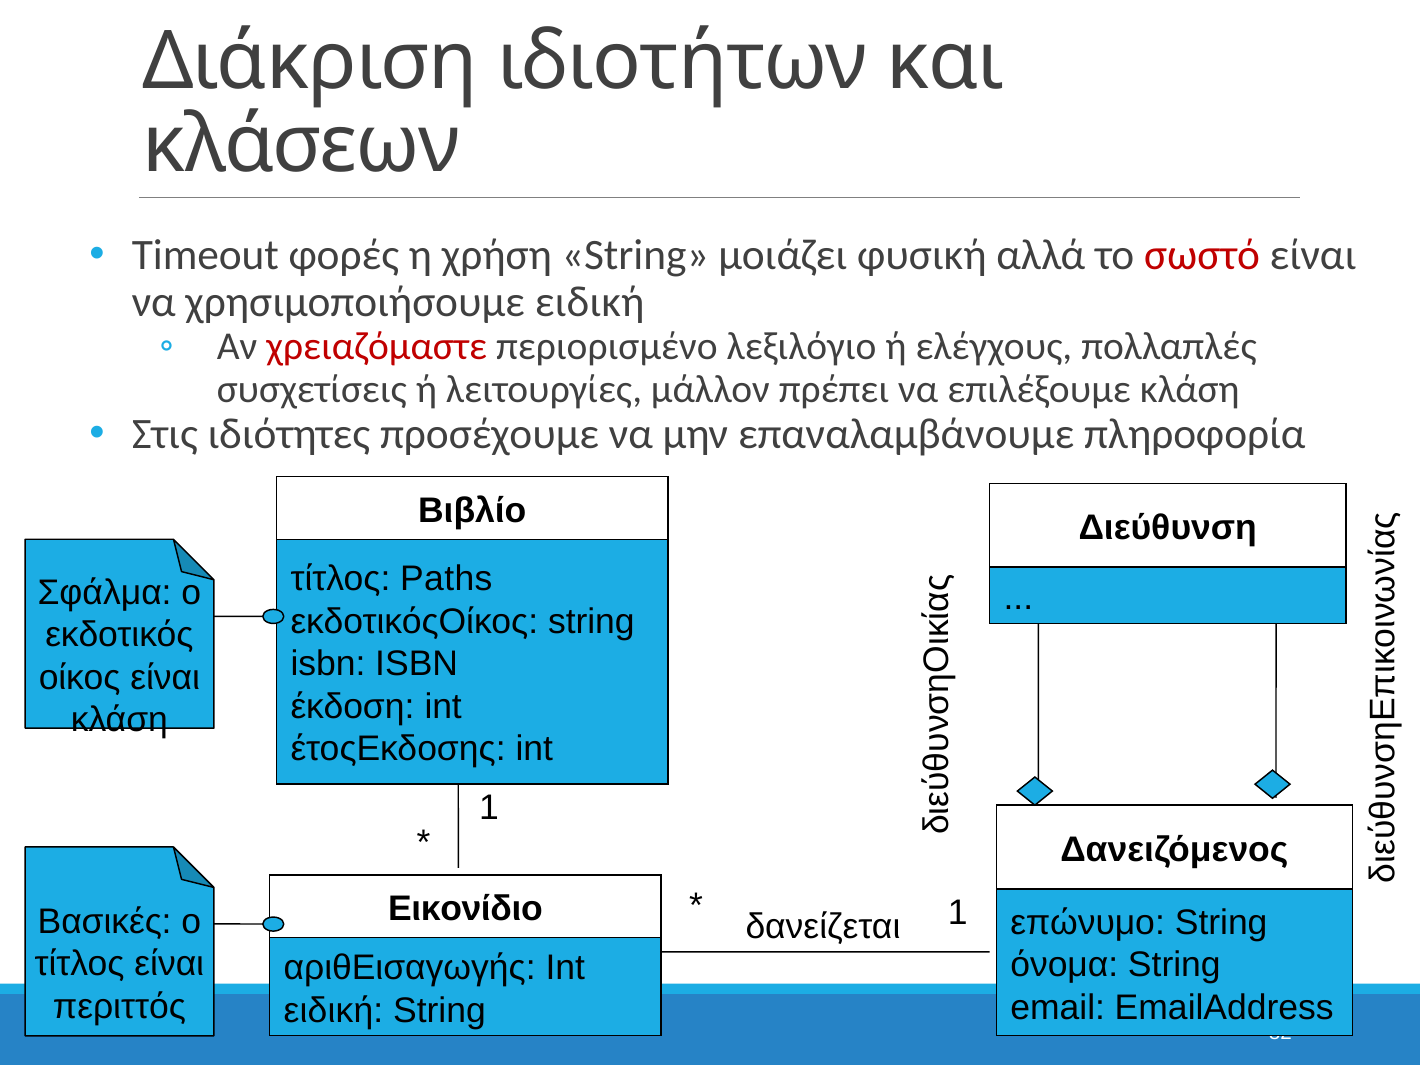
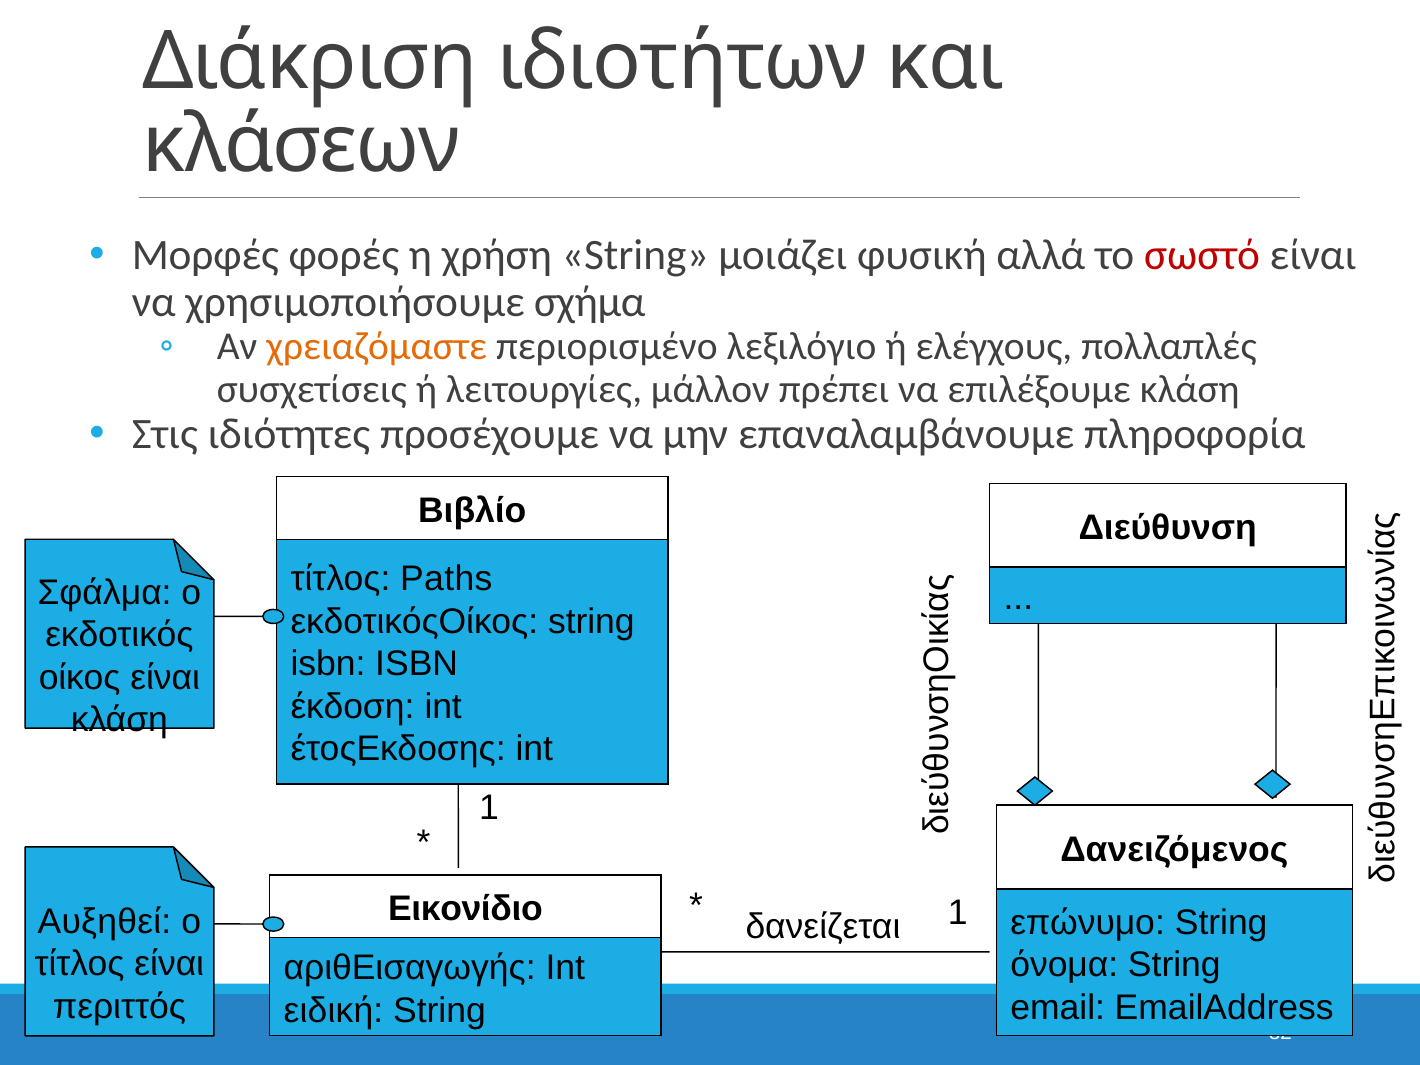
Timeout: Timeout -> Μορφές
χρησιμοποιήσουμε ειδική: ειδική -> σχήμα
χρειαζόμαστε colour: red -> orange
Βασικές: Βασικές -> Αυξηθεί
